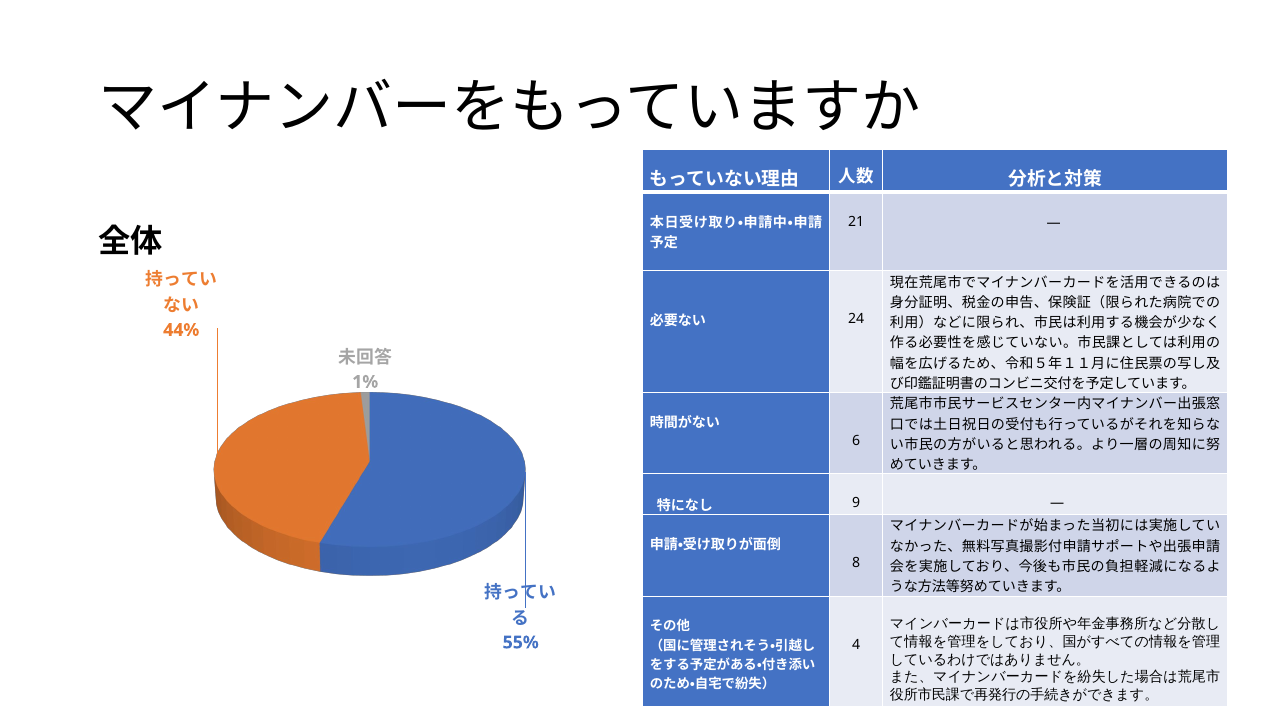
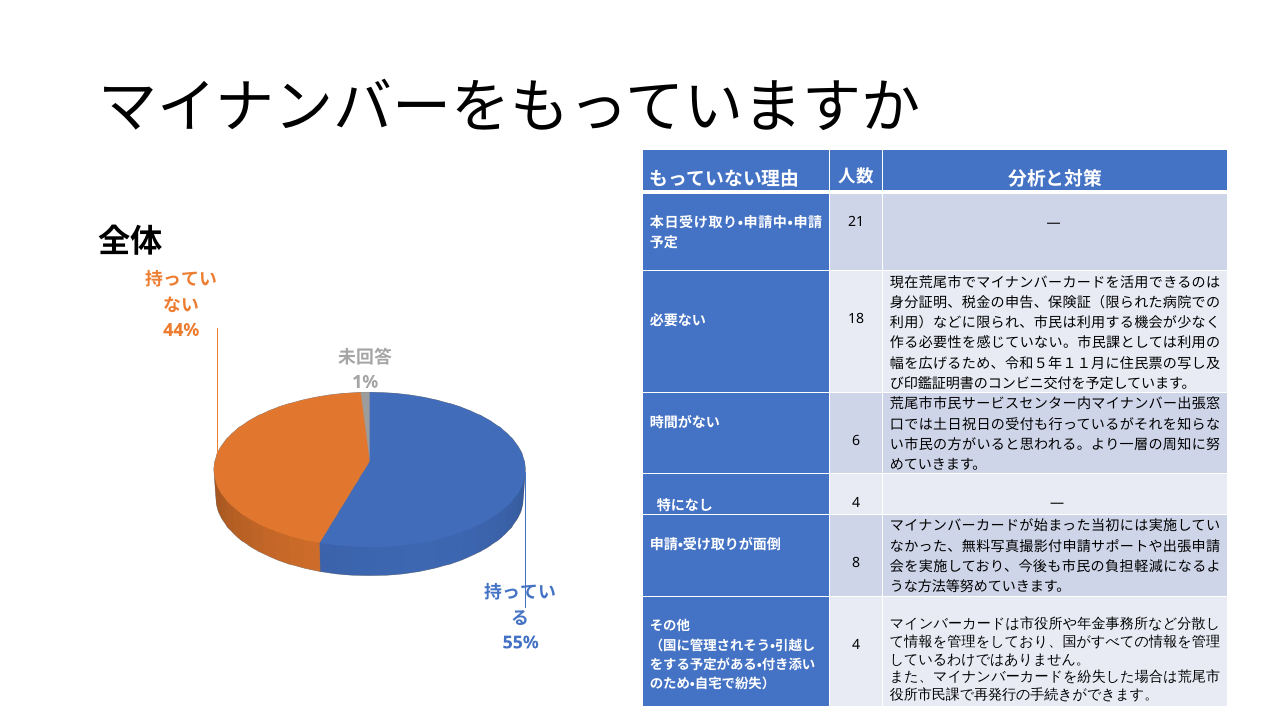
24: 24 -> 18
9 at (856, 504): 9 -> 4
